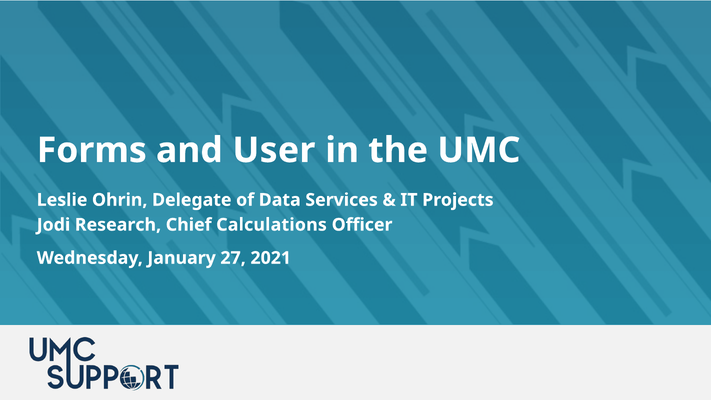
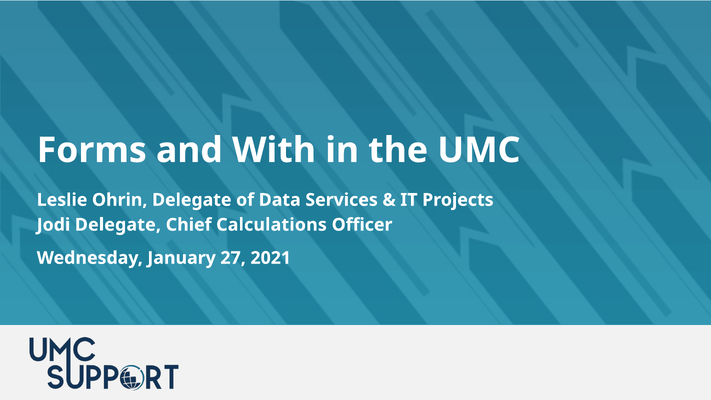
User: User -> With
Jodi Research: Research -> Delegate
